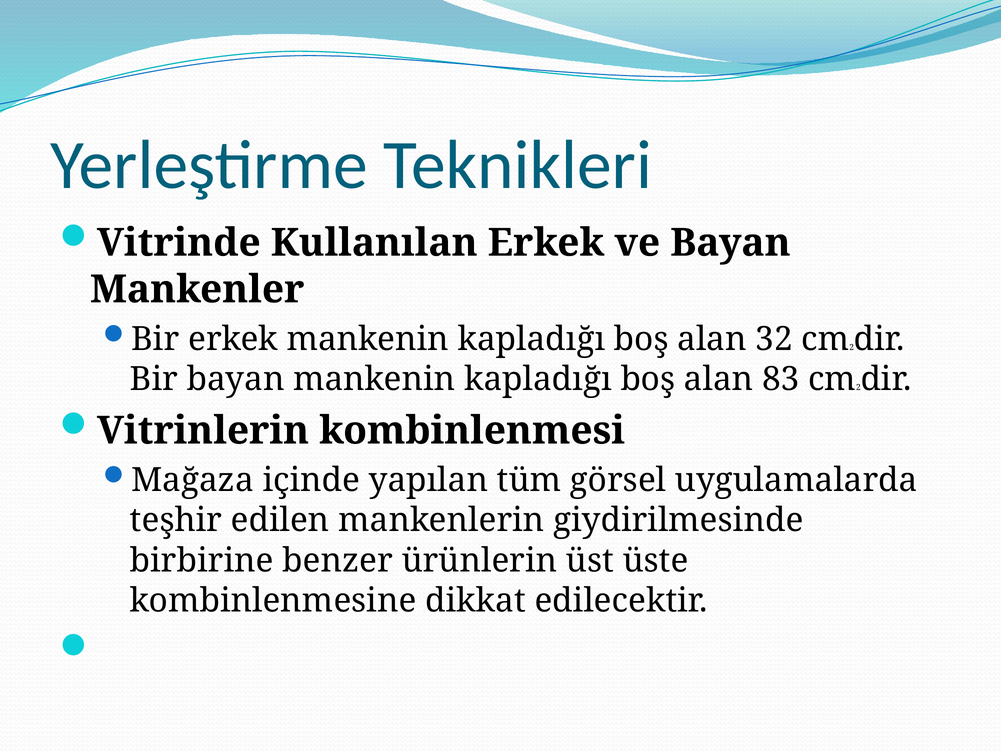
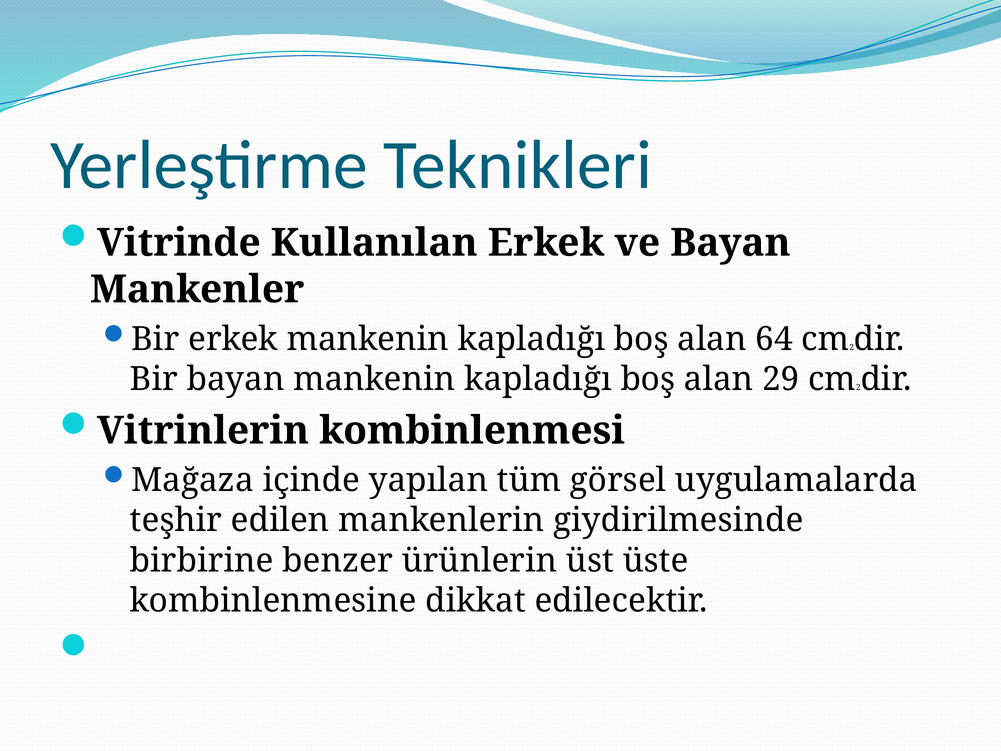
32: 32 -> 64
83: 83 -> 29
